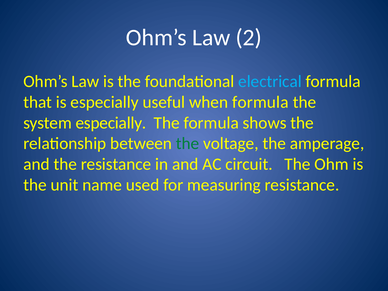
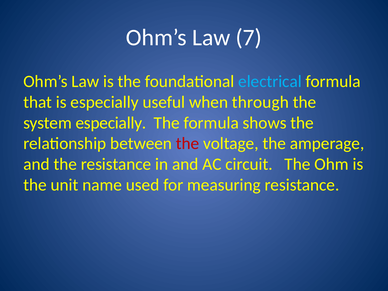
2: 2 -> 7
when formula: formula -> through
the at (188, 144) colour: green -> red
